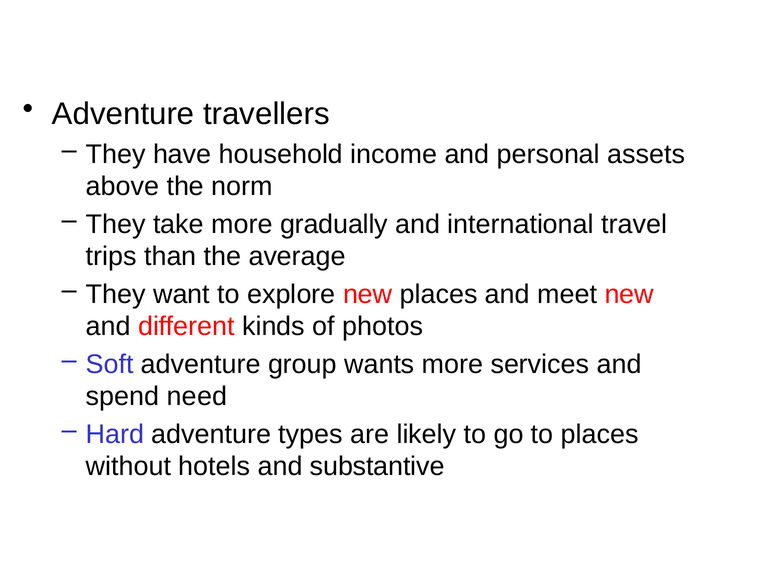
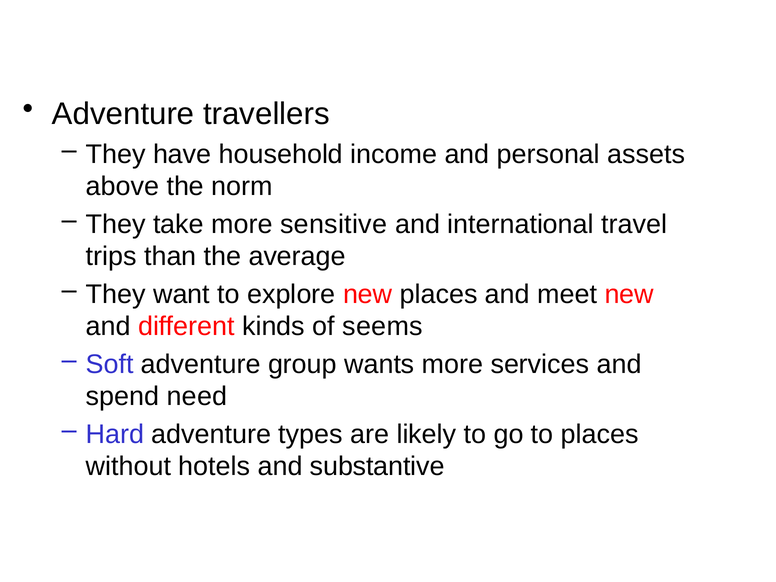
gradually: gradually -> sensitive
photos: photos -> seems
